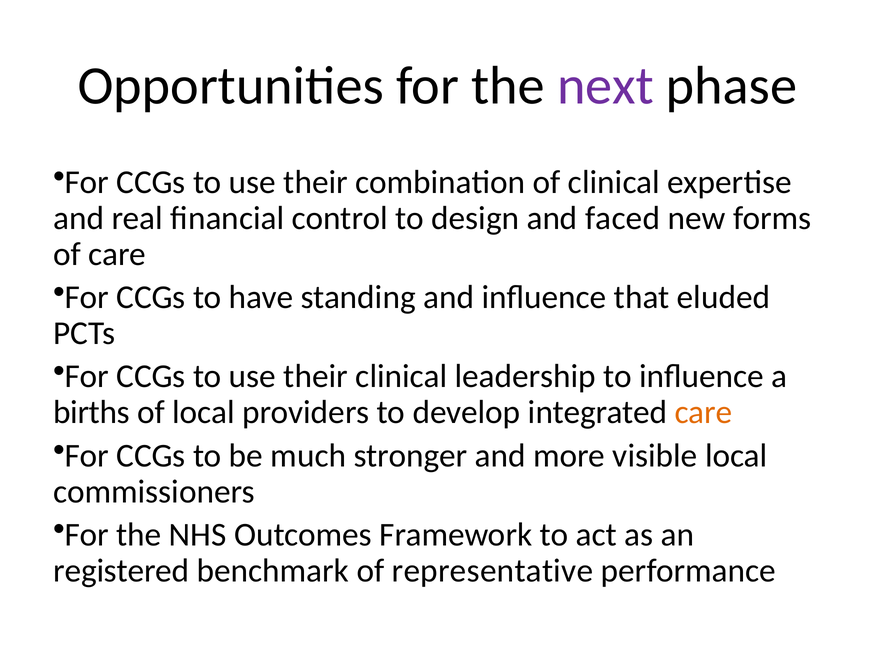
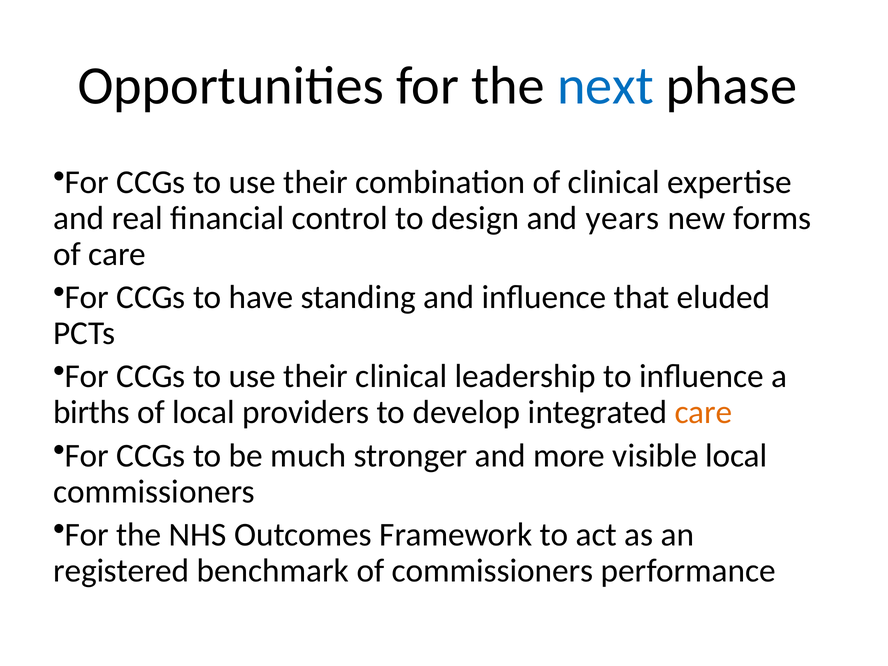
next colour: purple -> blue
faced: faced -> years
of representative: representative -> commissioners
